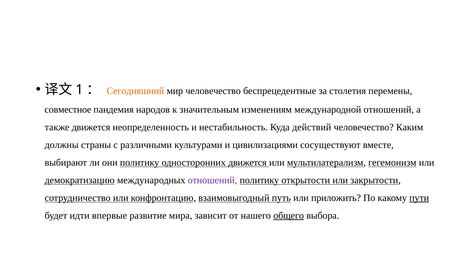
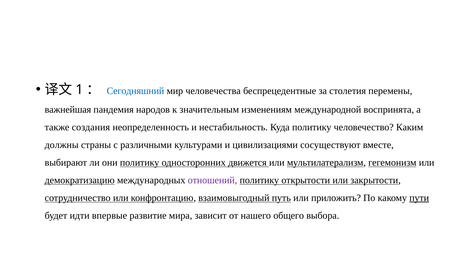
Сегодняшний colour: orange -> blue
мир человечество: человечество -> человечества
совместное: совместное -> важнейшая
международной отношений: отношений -> воспринята
также движется: движется -> создания
Куда действий: действий -> политику
общего underline: present -> none
